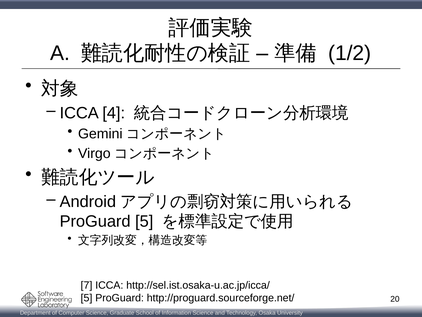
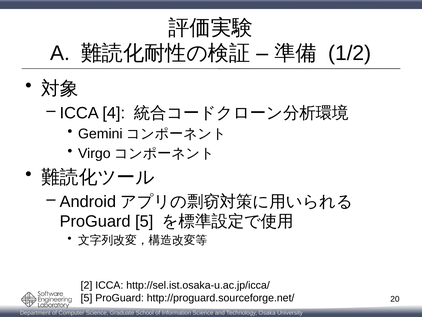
7: 7 -> 2
